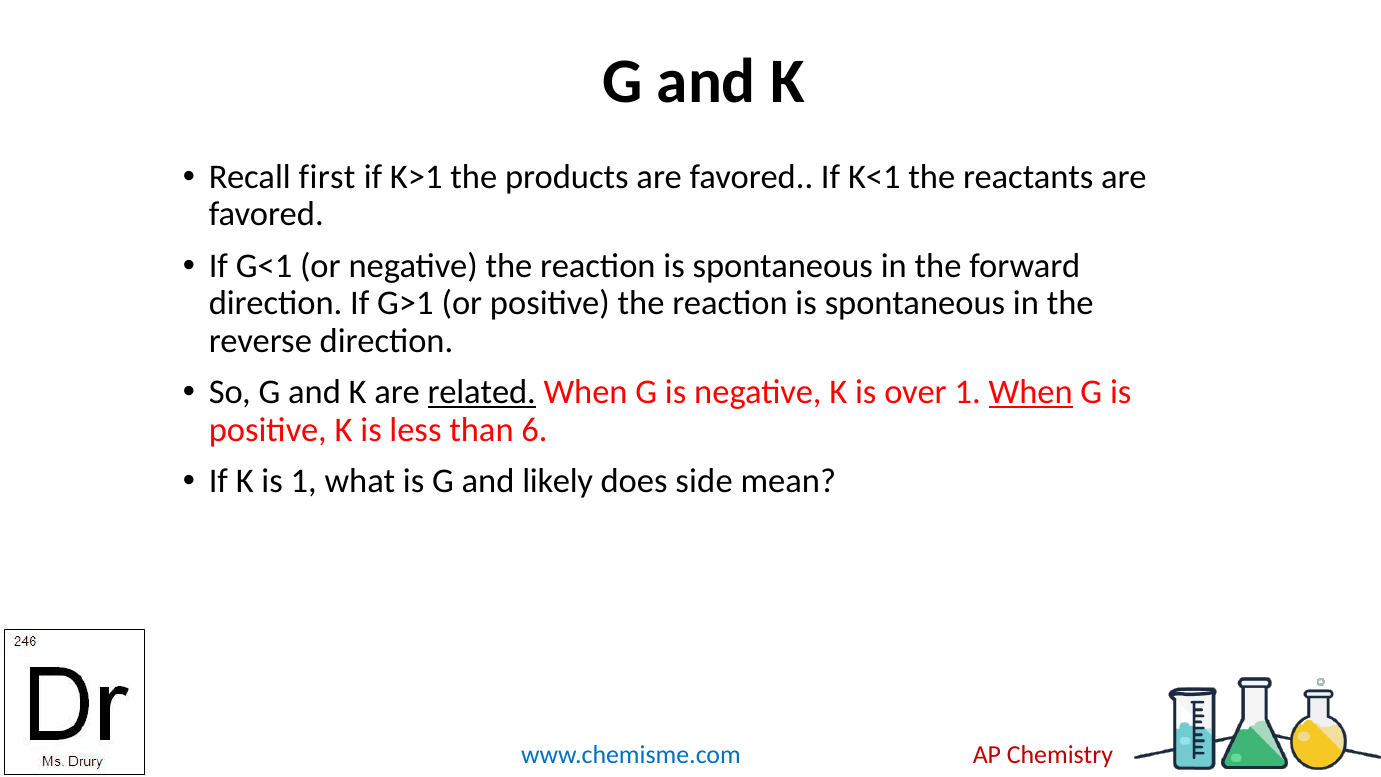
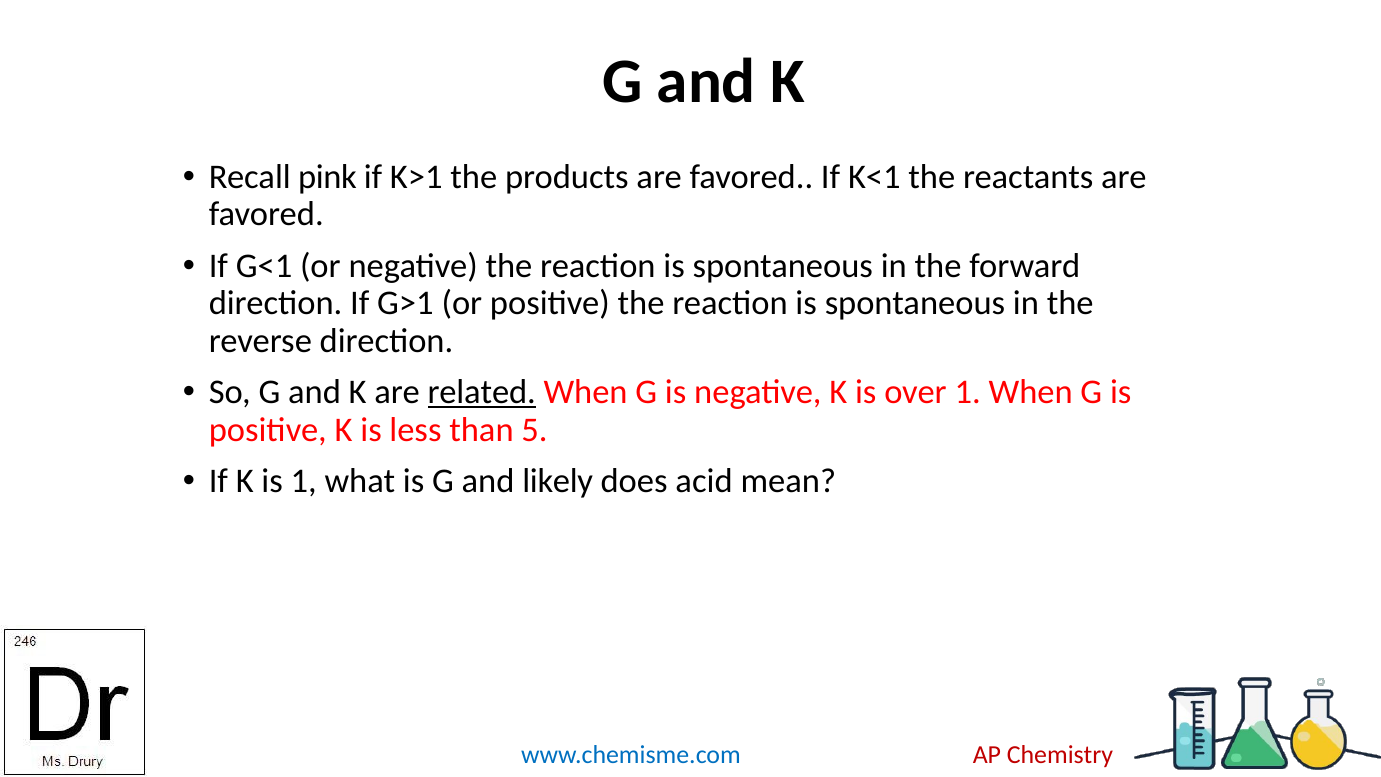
first: first -> pink
When at (1031, 392) underline: present -> none
6: 6 -> 5
side: side -> acid
